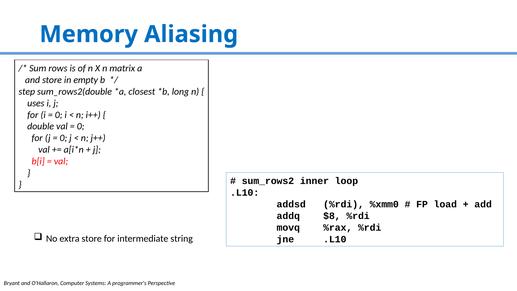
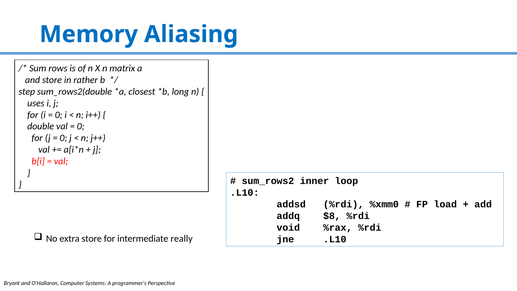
empty: empty -> rather
movq: movq -> void
string: string -> really
